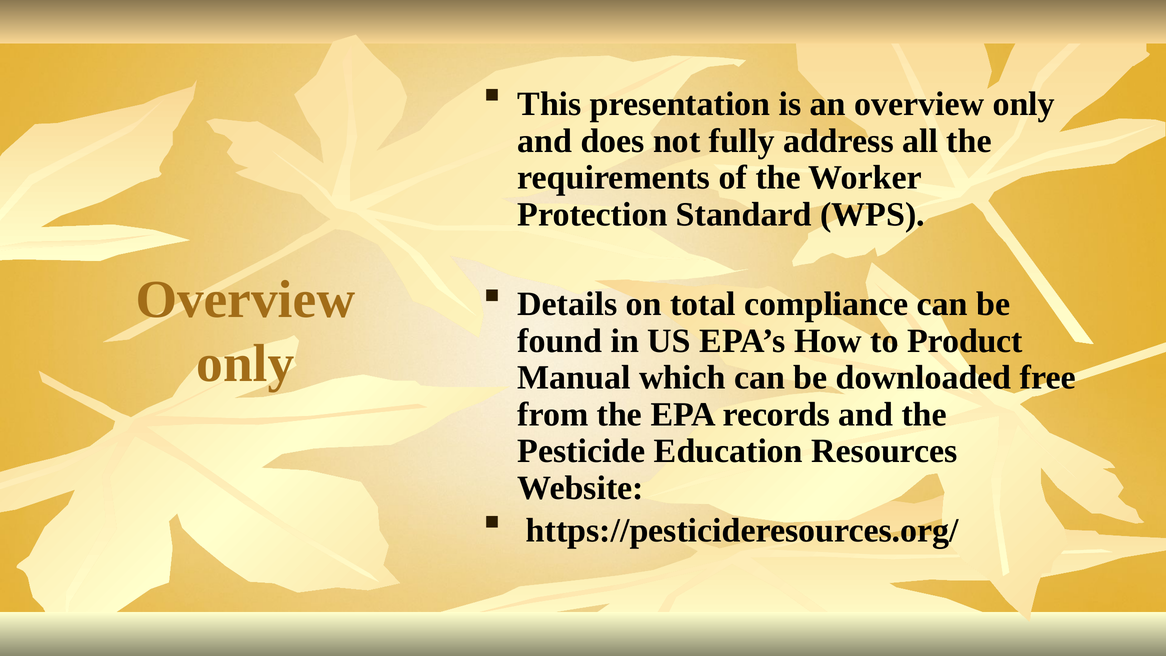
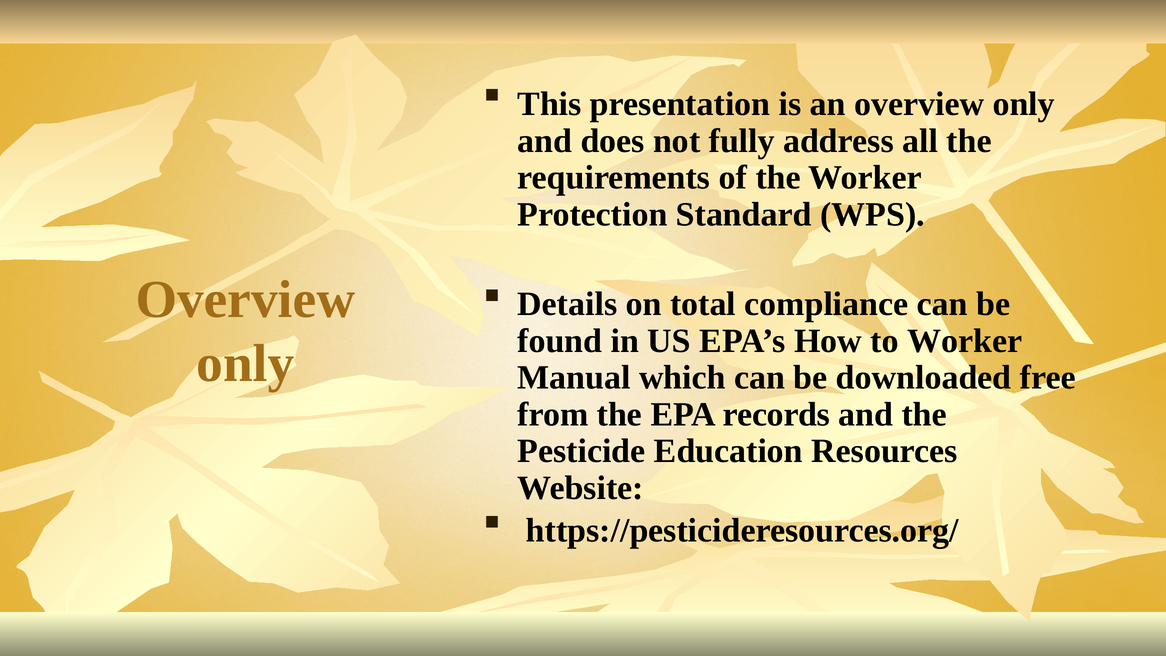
to Product: Product -> Worker
